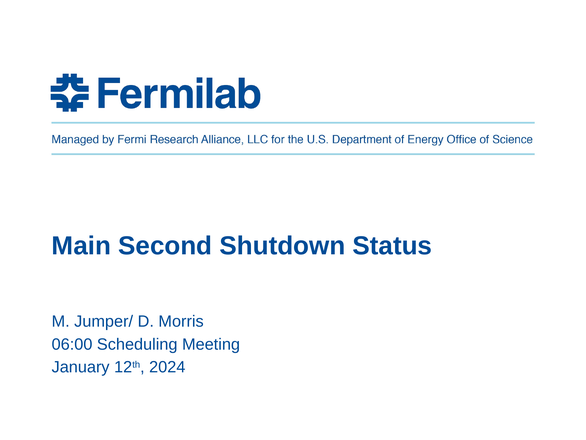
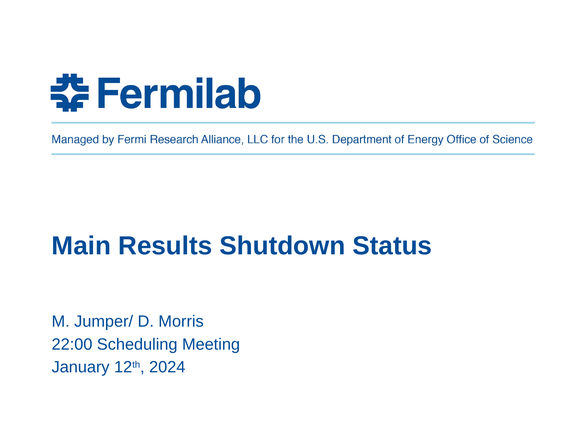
Second: Second -> Results
06:00: 06:00 -> 22:00
